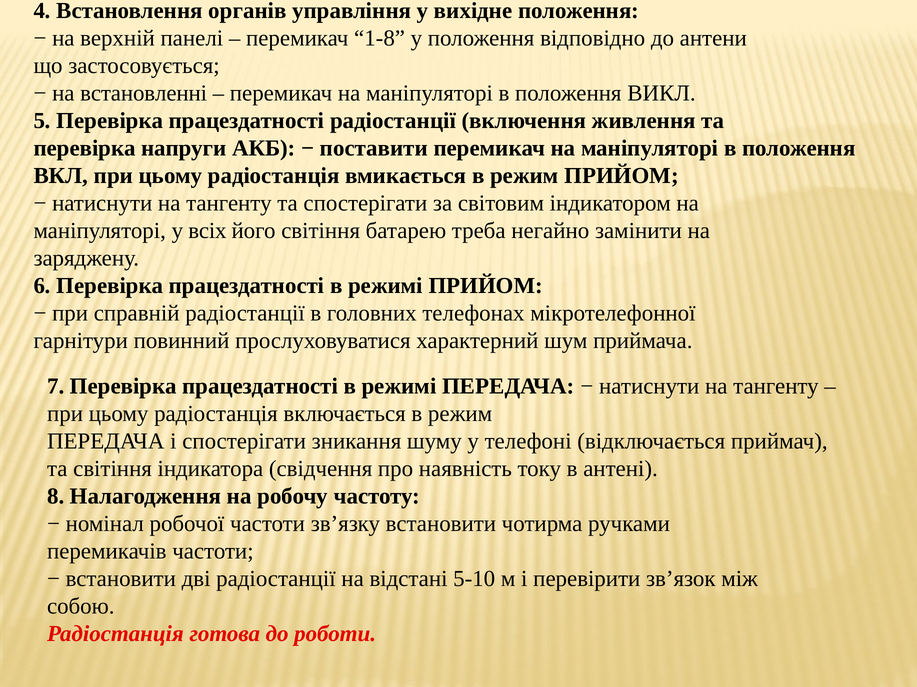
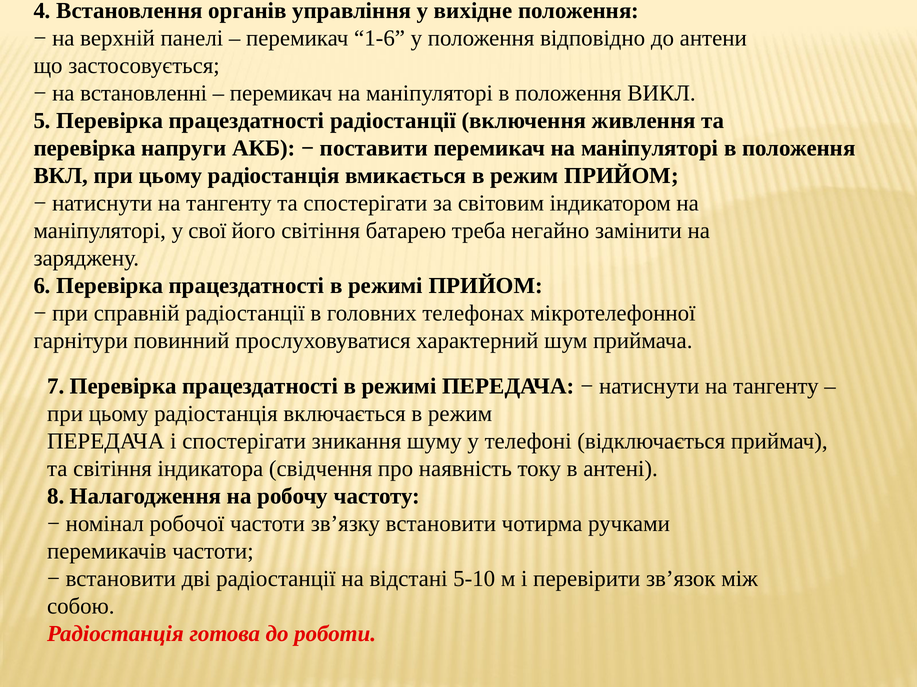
1-8: 1-8 -> 1-6
всіх: всіх -> свої
